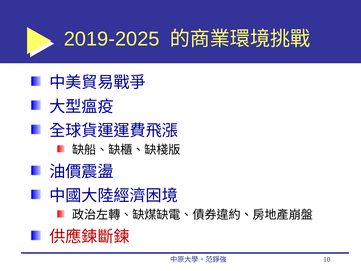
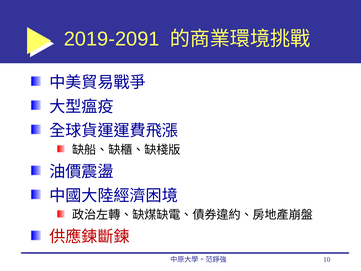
2019-2025: 2019-2025 -> 2019-2091
